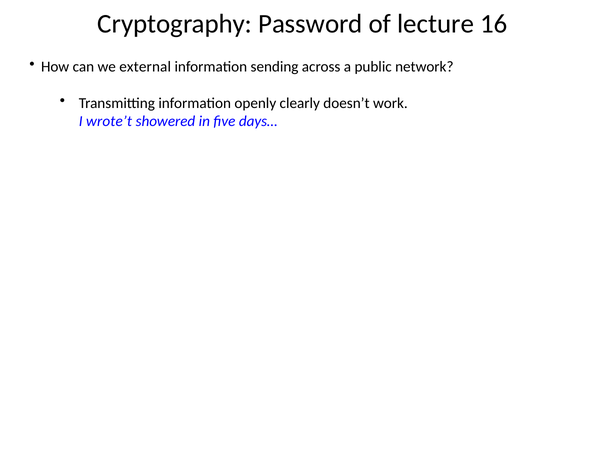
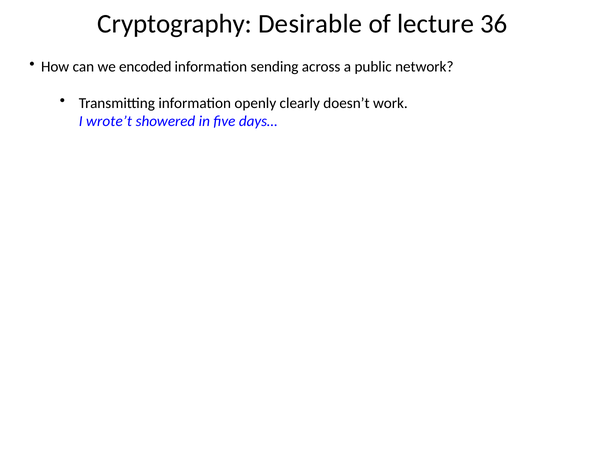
Password: Password -> Desirable
16: 16 -> 36
external: external -> encoded
